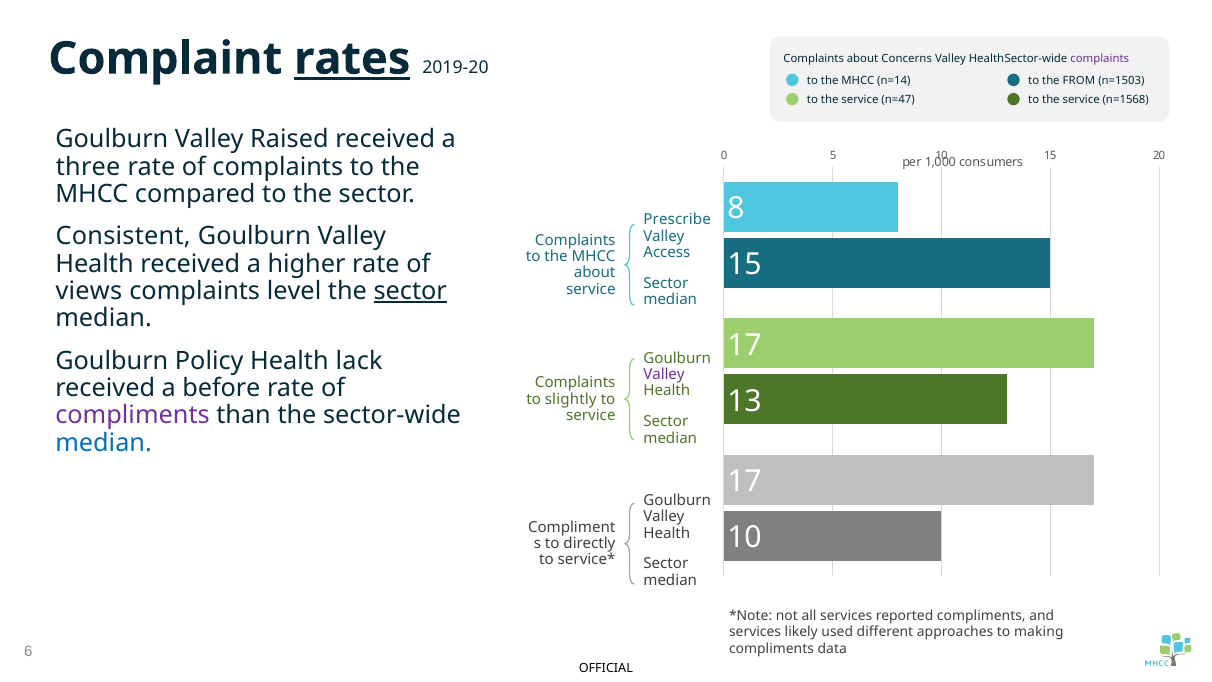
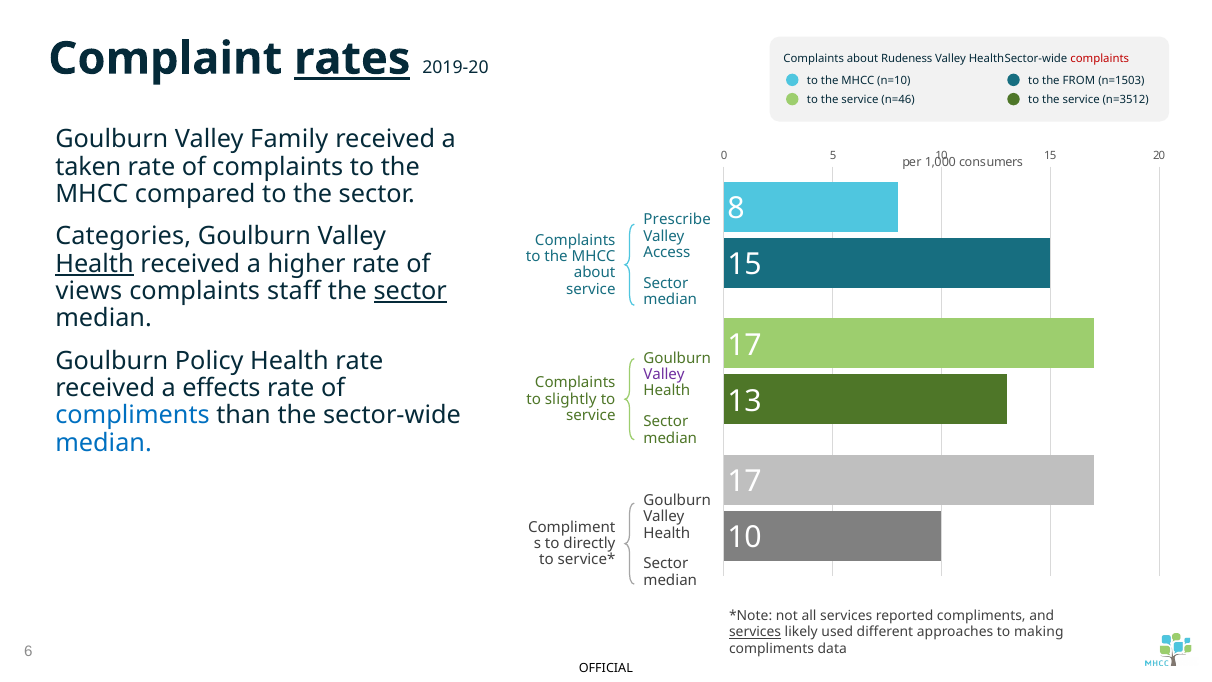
Concerns: Concerns -> Rudeness
complaints at (1100, 58) colour: purple -> red
n=14: n=14 -> n=10
n=47: n=47 -> n=46
n=1568: n=1568 -> n=3512
Raised: Raised -> Family
three: three -> taken
Consistent: Consistent -> Categories
Health at (94, 264) underline: none -> present
level: level -> staff
Health lack: lack -> rate
before: before -> effects
compliments at (133, 415) colour: purple -> blue
services at (755, 632) underline: none -> present
